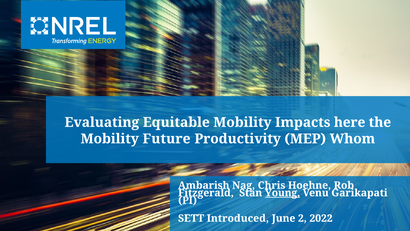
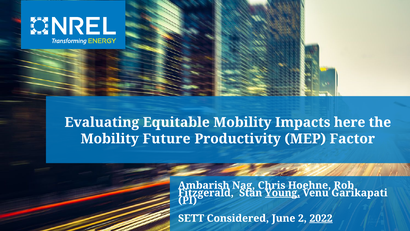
Whom: Whom -> Factor
Introduced: Introduced -> Considered
2022 underline: none -> present
